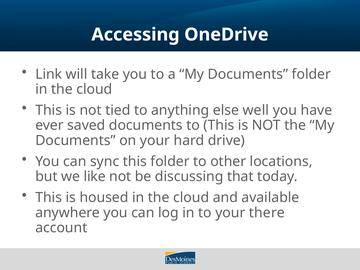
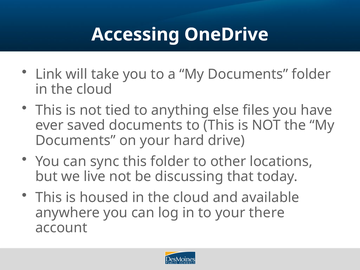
well: well -> files
like: like -> live
